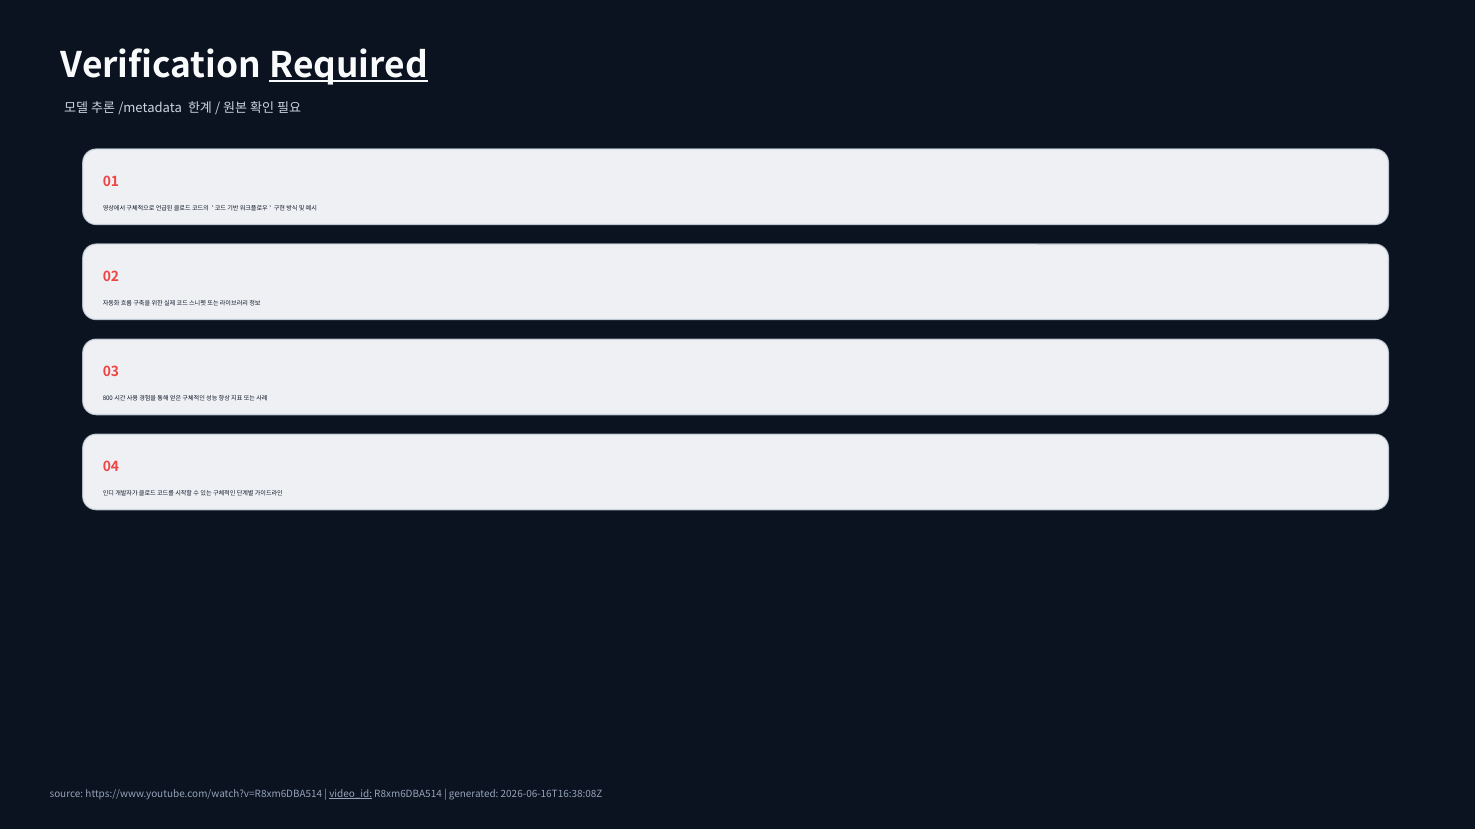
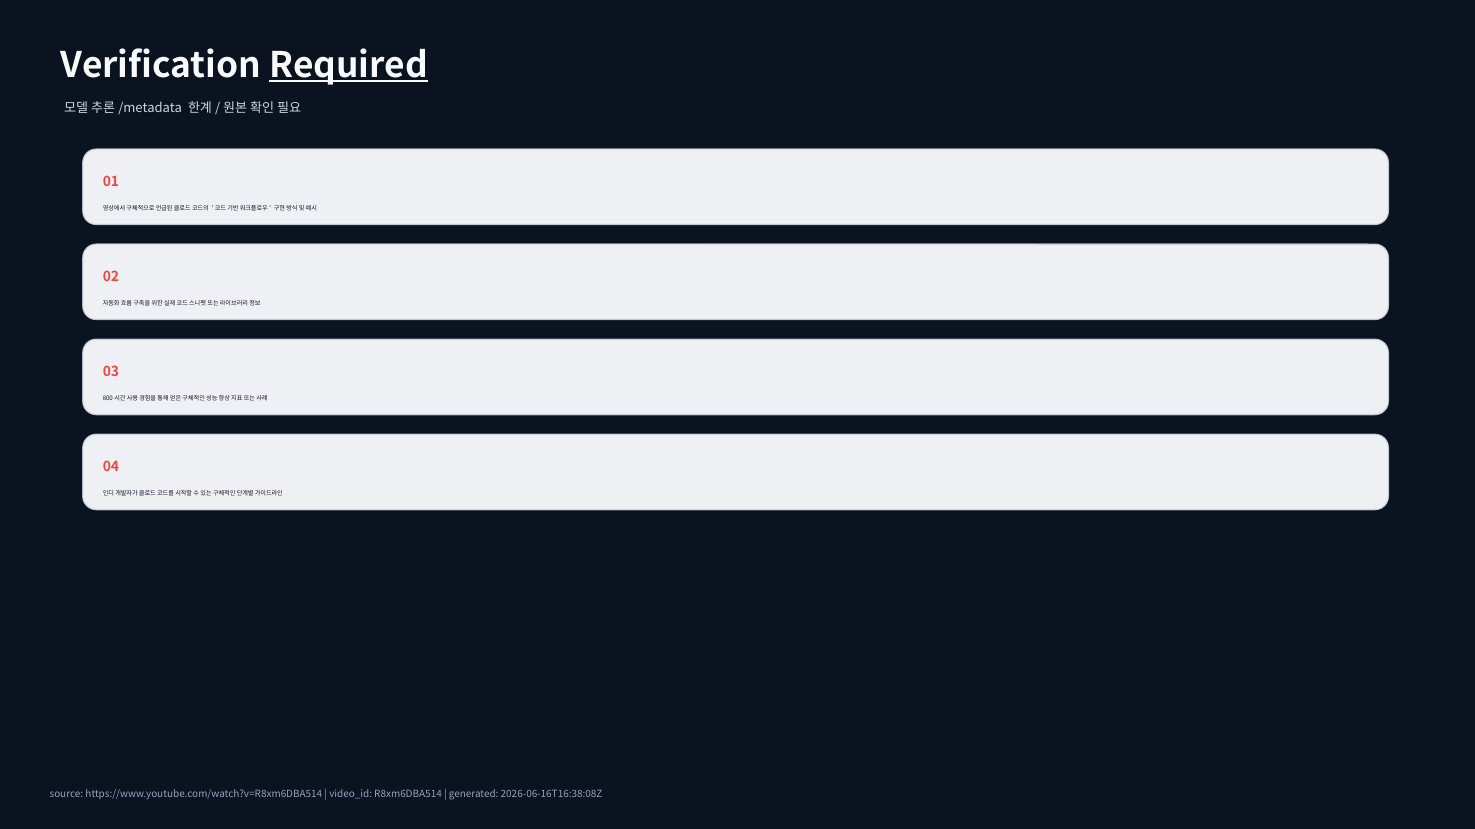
video_id underline: present -> none
